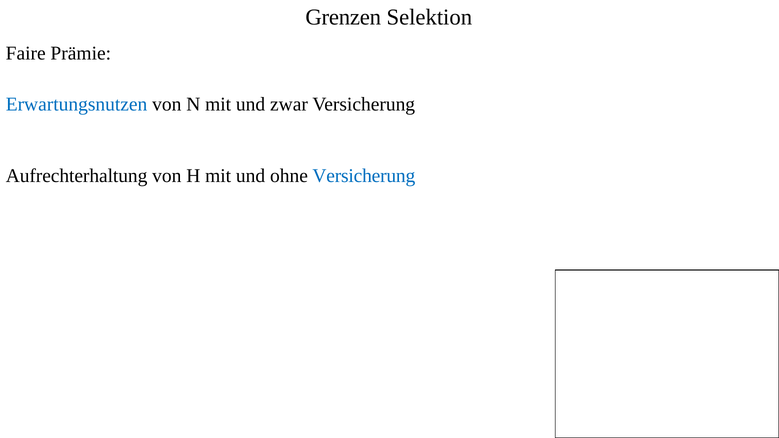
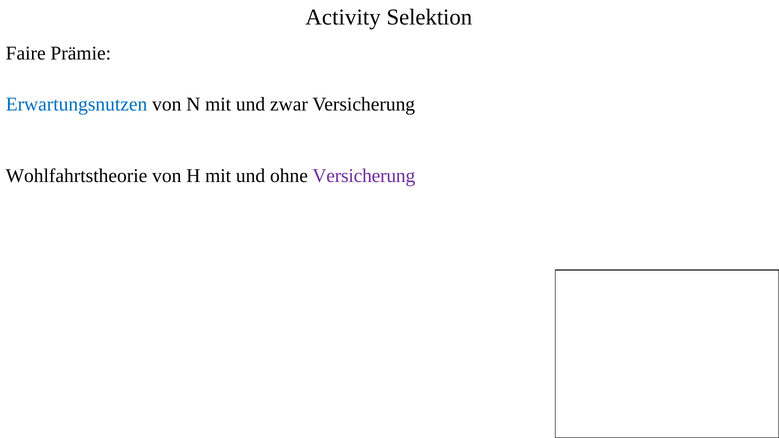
Grenzen: Grenzen -> Activity
Aufrechterhaltung: Aufrechterhaltung -> Wohlfahrtstheorie
Versicherung at (364, 176) colour: blue -> purple
